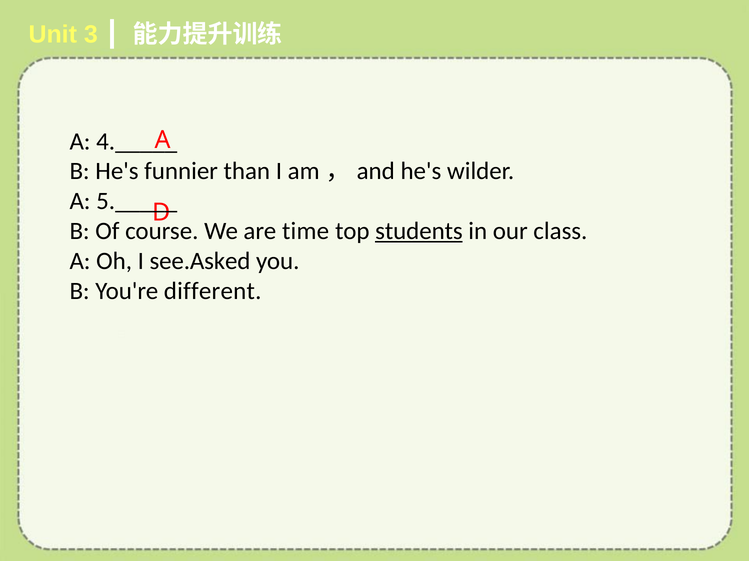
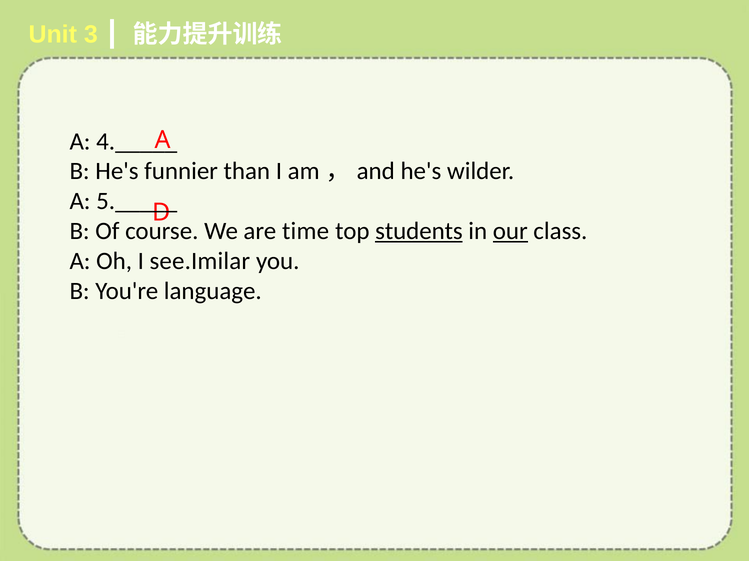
our underline: none -> present
see.Asked: see.Asked -> see.Imilar
different: different -> language
